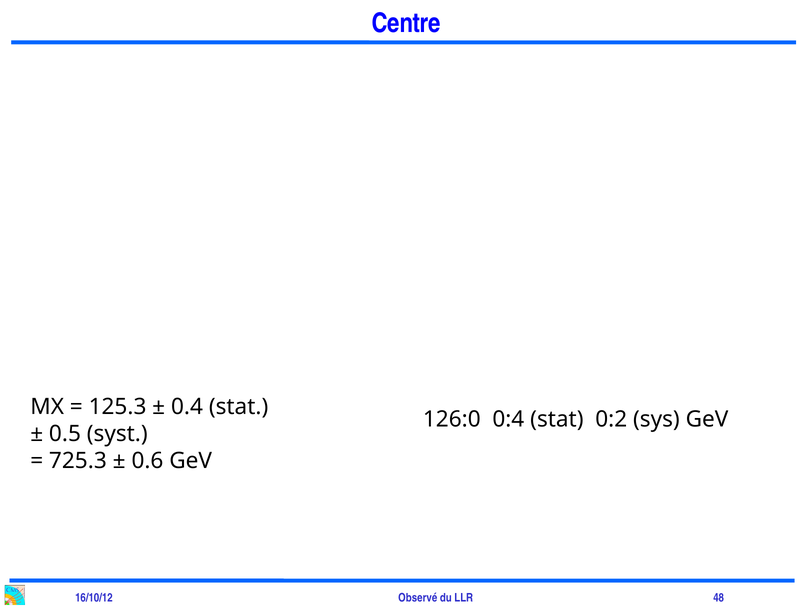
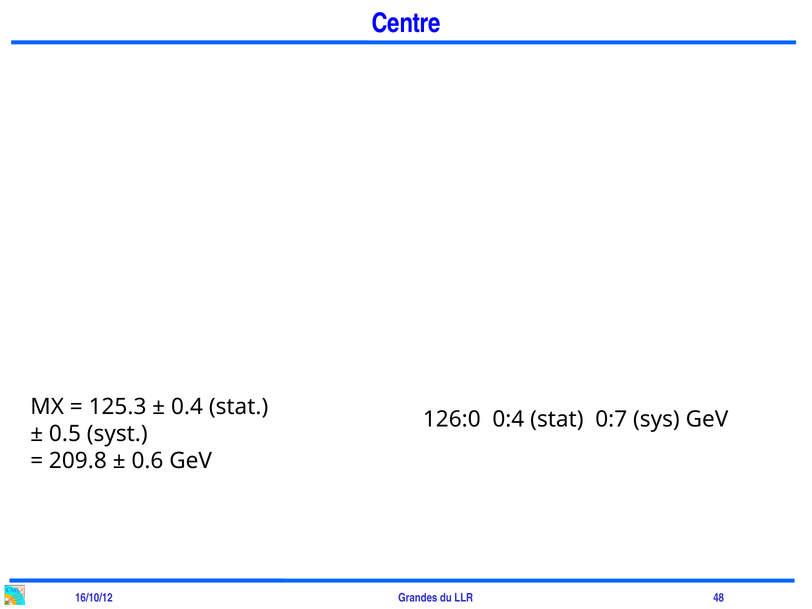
0:2: 0:2 -> 0:7
725.3: 725.3 -> 209.8
Observé: Observé -> Grandes
